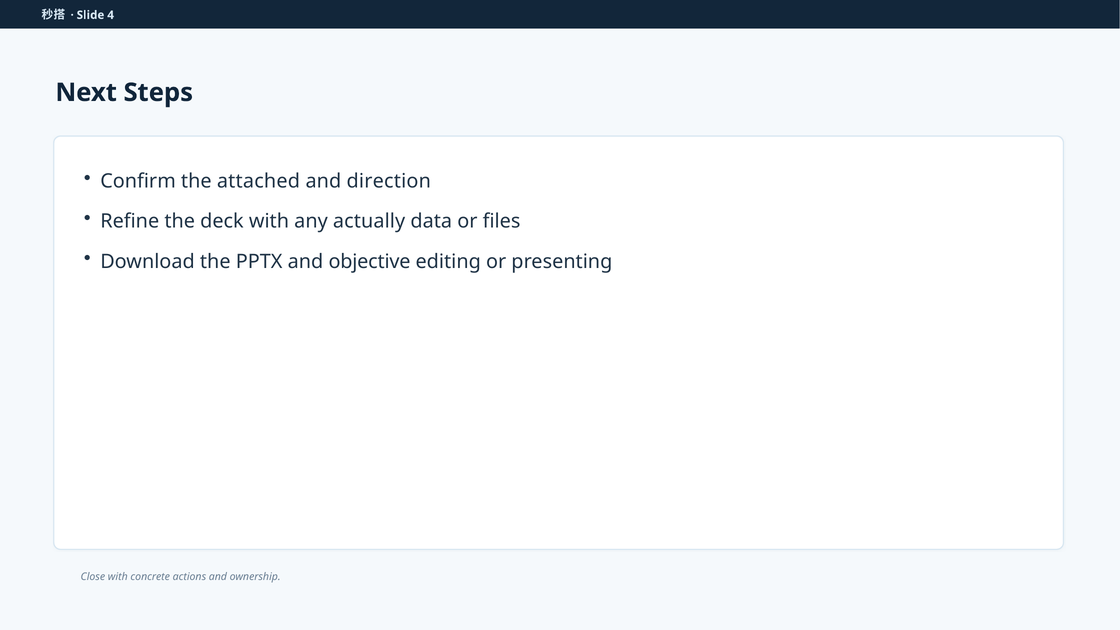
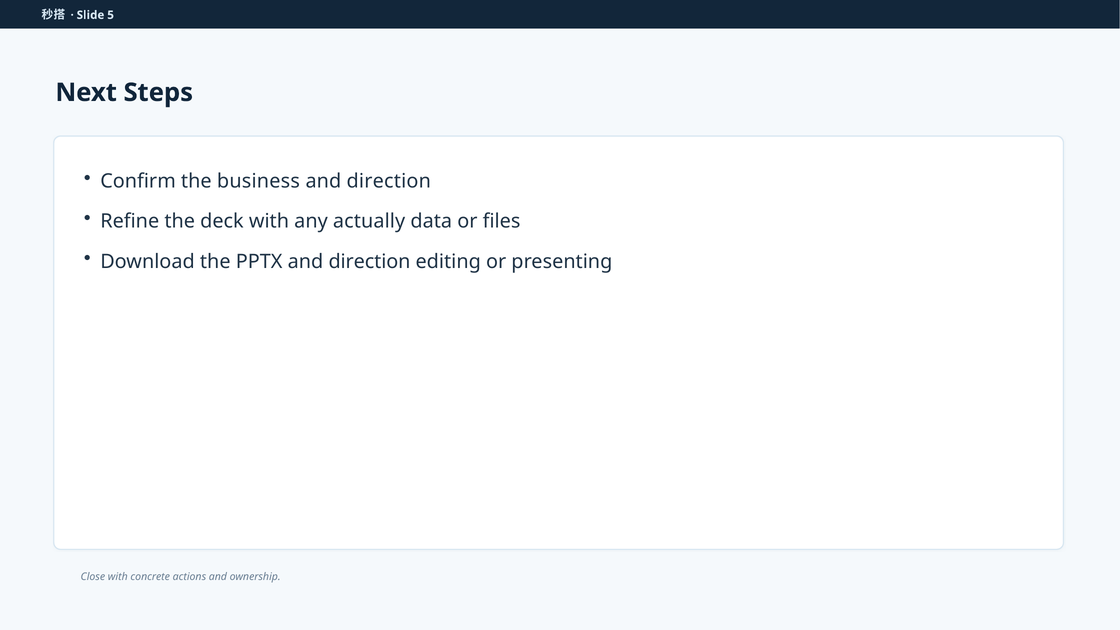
4: 4 -> 5
attached: attached -> business
PPTX and objective: objective -> direction
